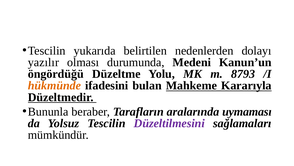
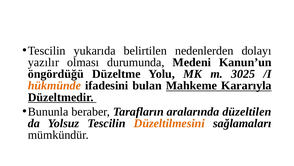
8793: 8793 -> 3025
uymaması: uymaması -> düzeltilen
Düzeltilmesini colour: purple -> orange
